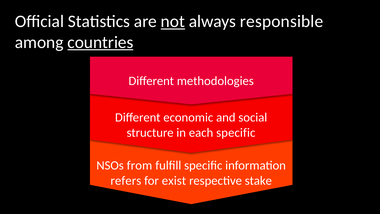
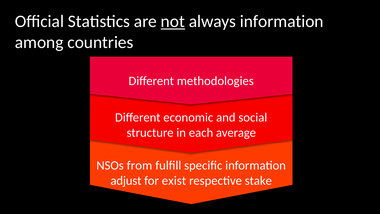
always responsible: responsible -> information
countries underline: present -> none
each specific: specific -> average
refers: refers -> adjust
